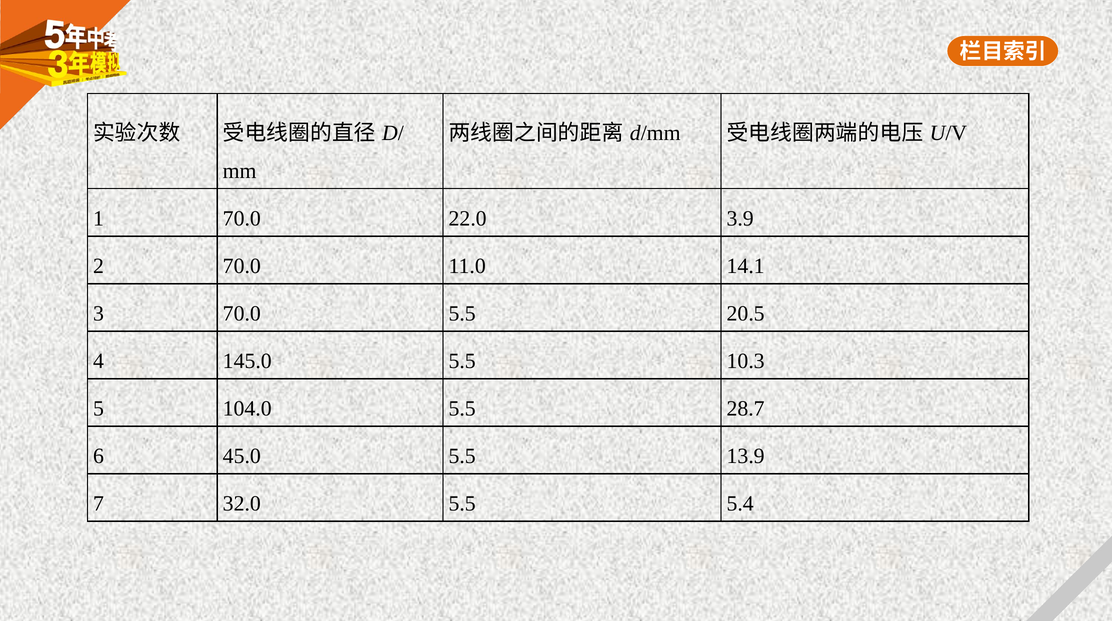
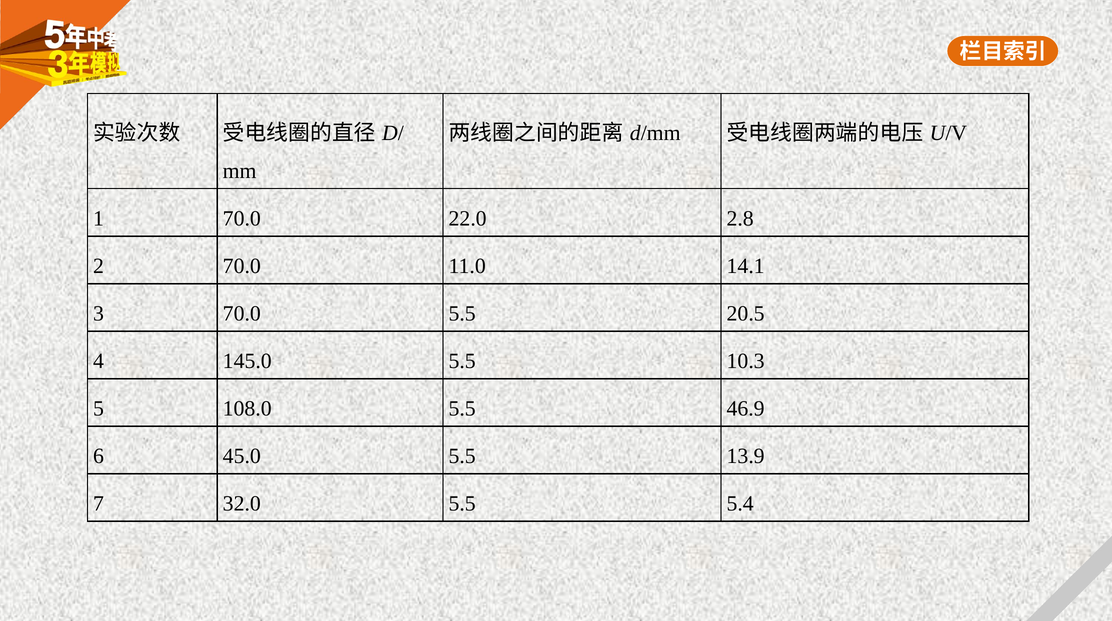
3.9: 3.9 -> 2.8
104.0: 104.0 -> 108.0
28.7: 28.7 -> 46.9
